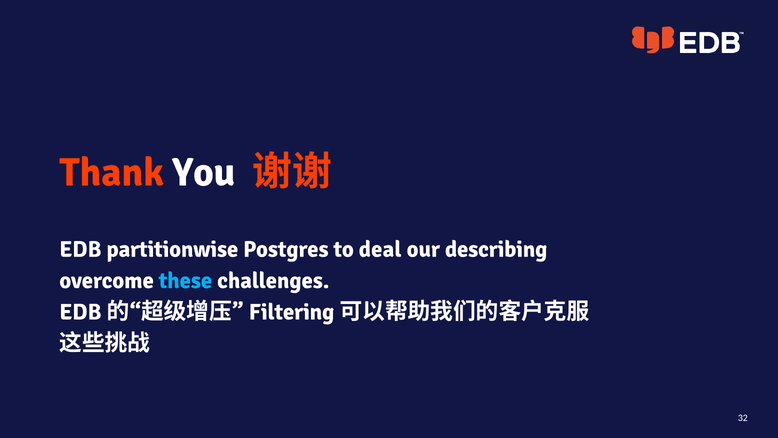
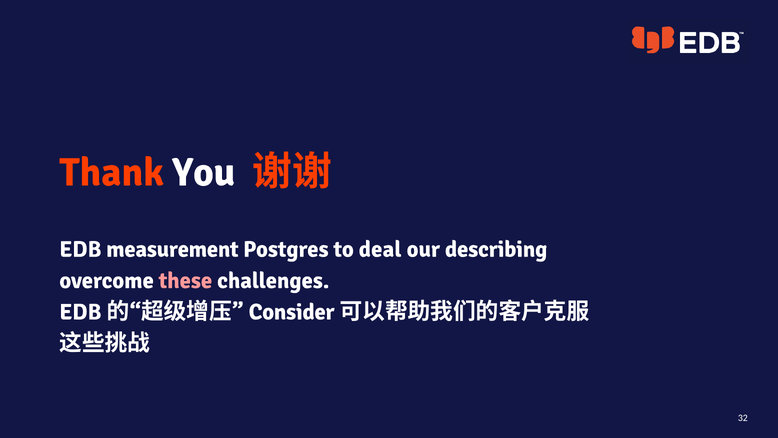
partitionwise: partitionwise -> measurement
these colour: light blue -> pink
Filtering: Filtering -> Consider
